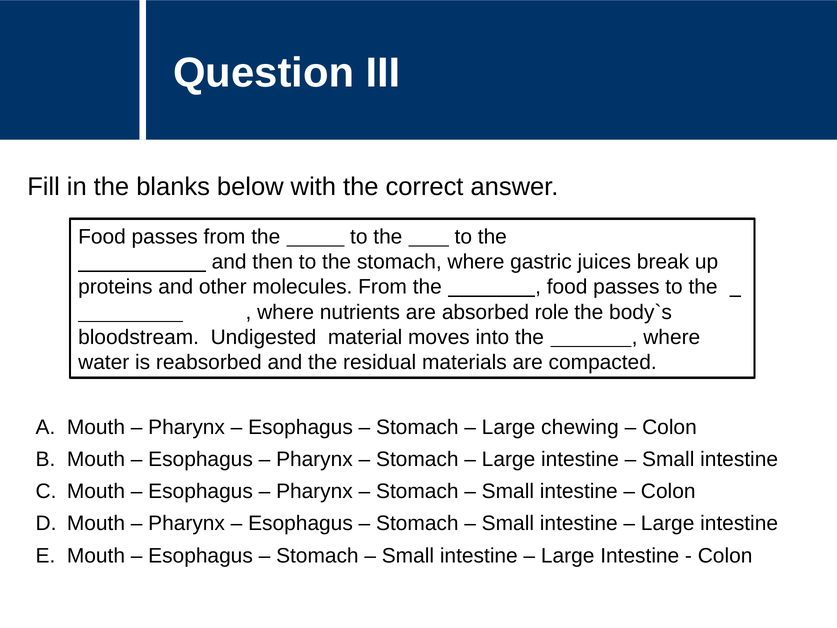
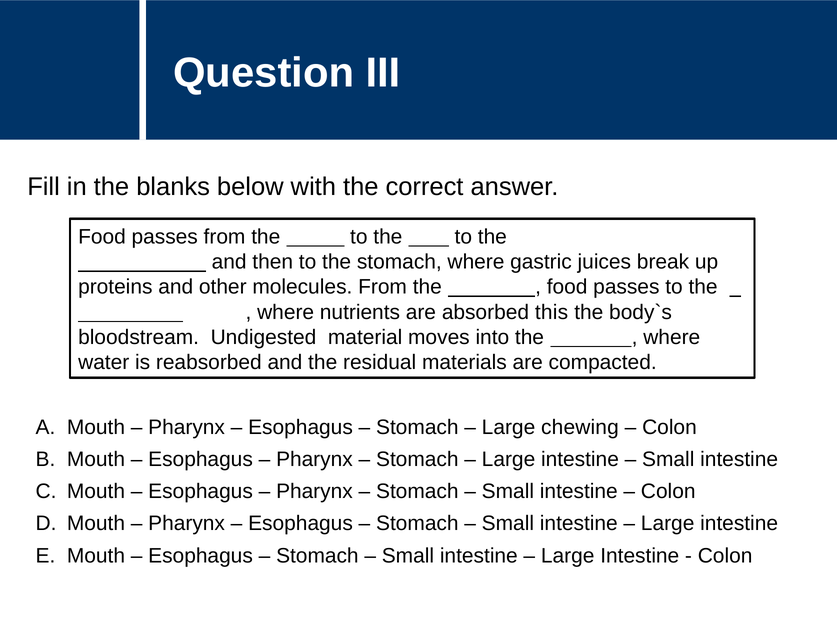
role: role -> this
